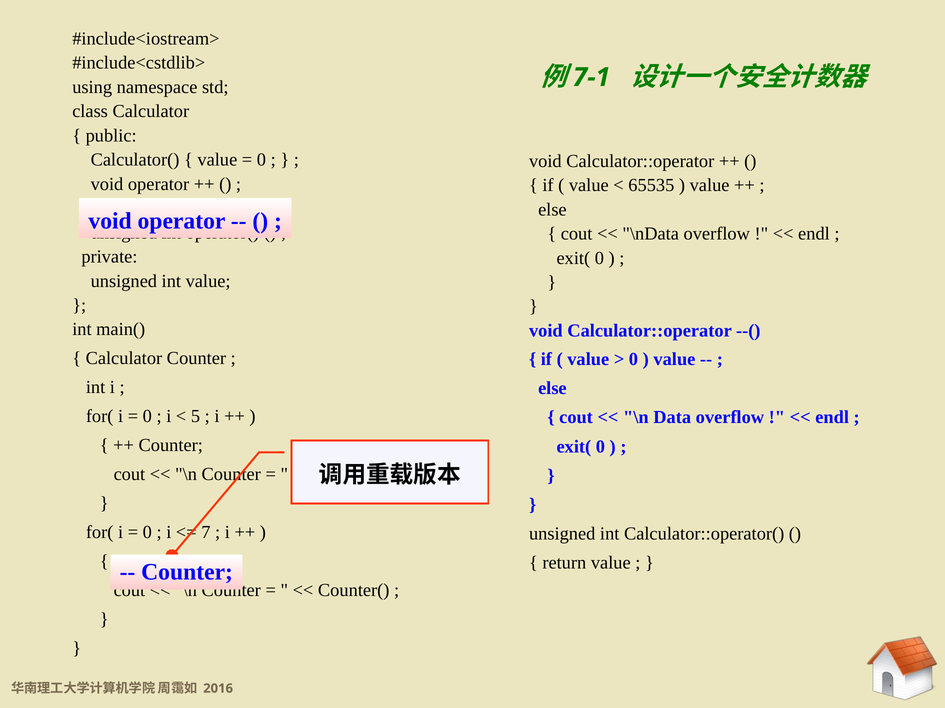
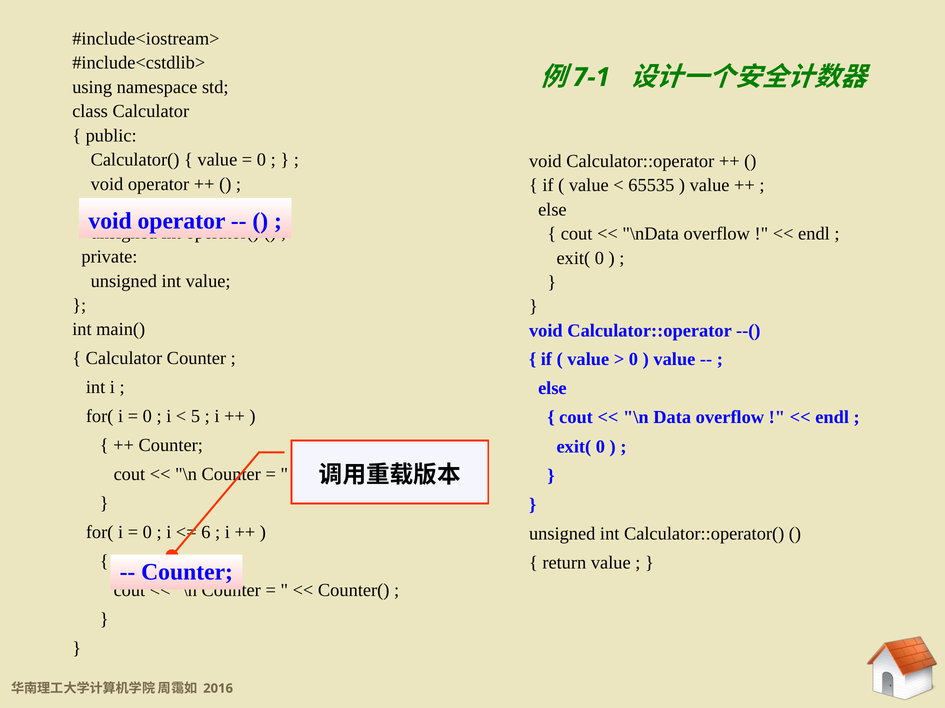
7: 7 -> 6
